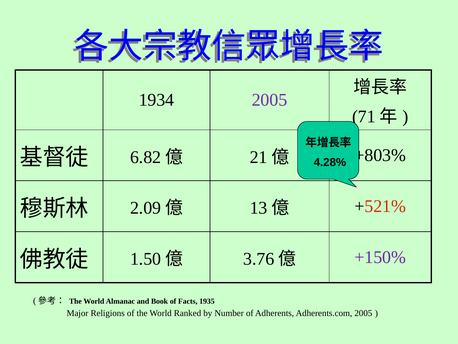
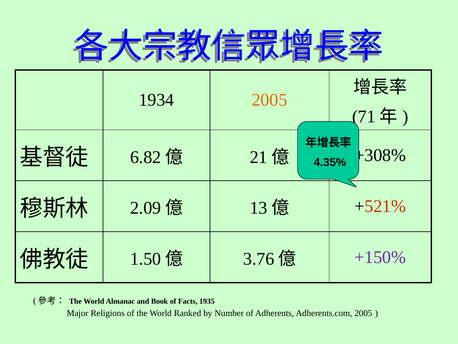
2005 at (270, 100) colour: purple -> orange
+803%: +803% -> +308%
4.28%: 4.28% -> 4.35%
